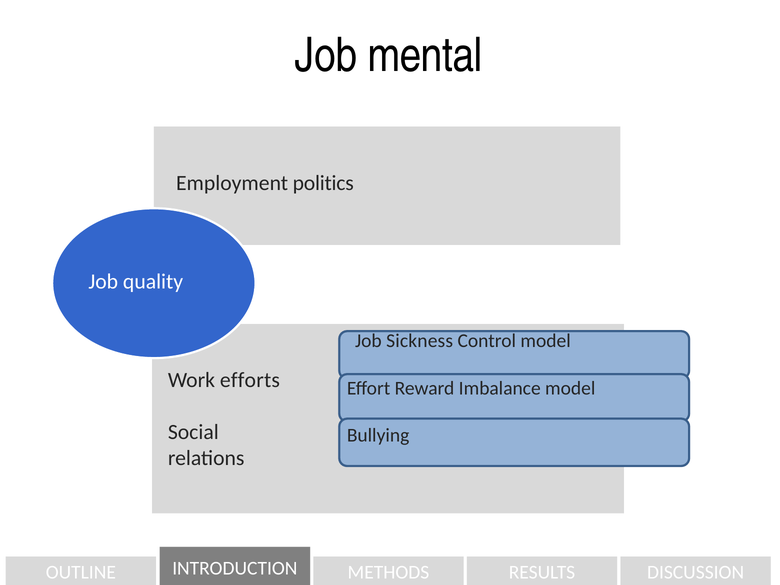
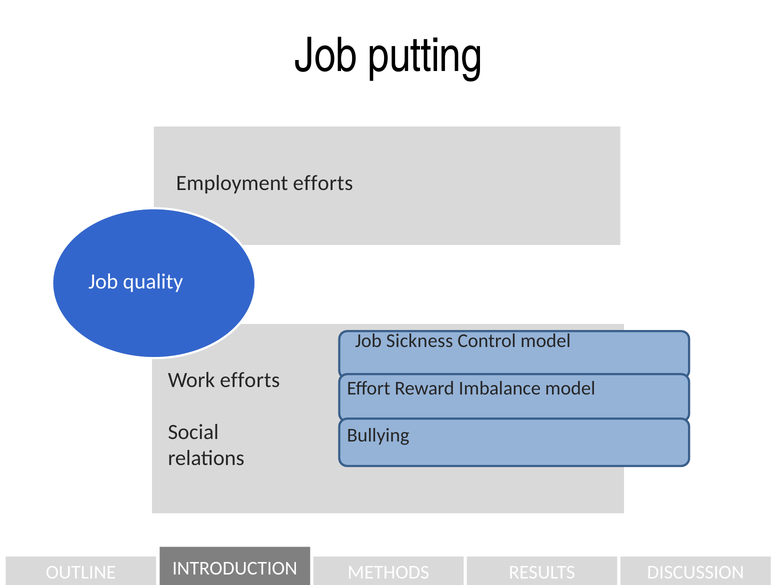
mental: mental -> putting
Employment politics: politics -> efforts
